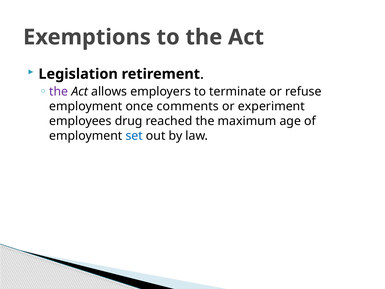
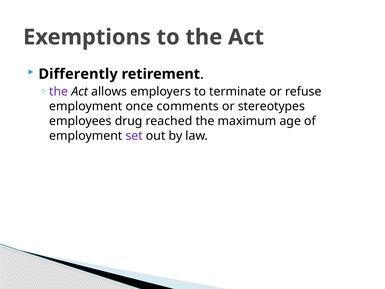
Legislation: Legislation -> Differently
experiment: experiment -> stereotypes
set colour: blue -> purple
